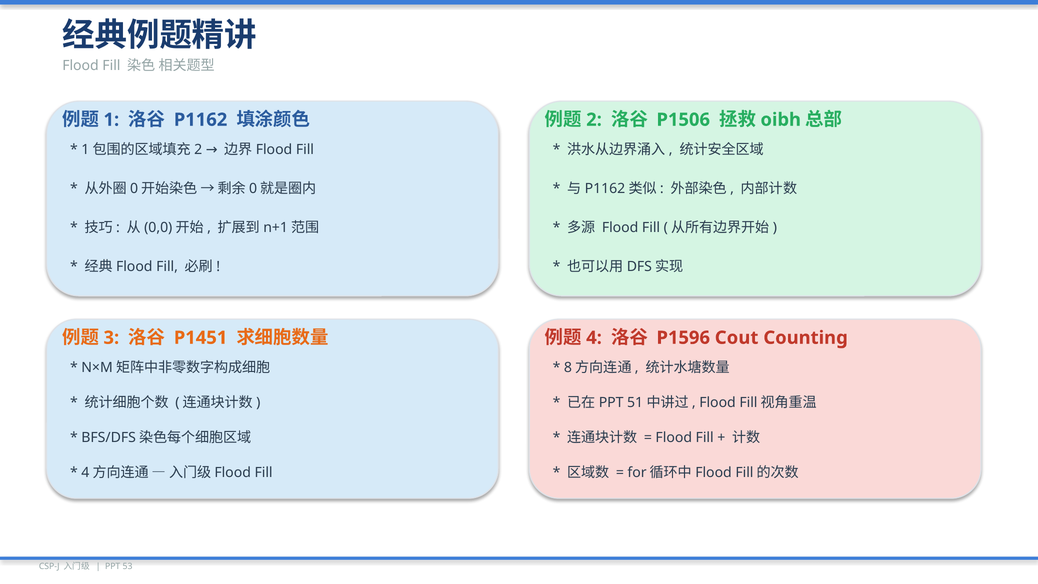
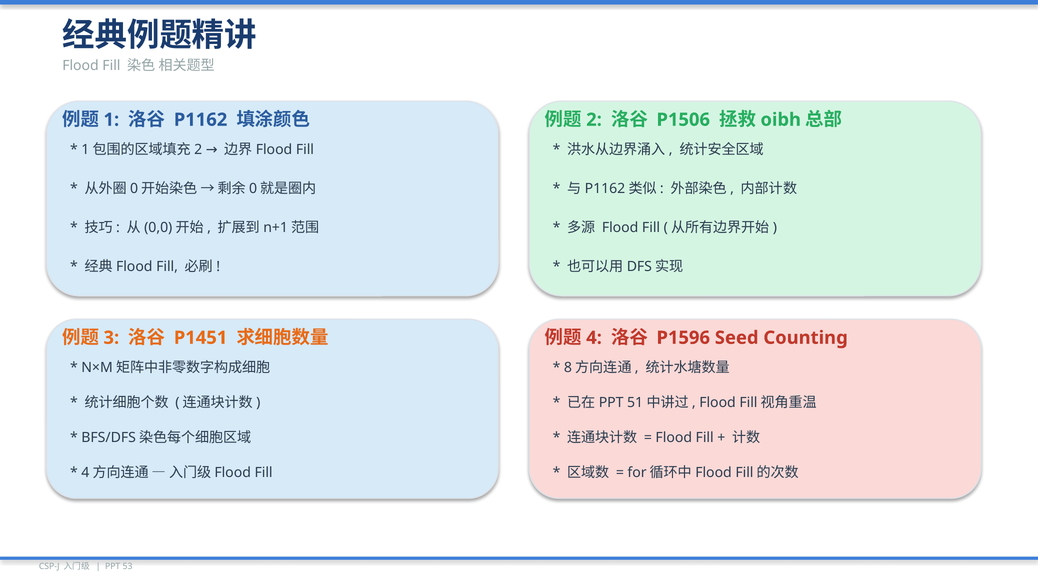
Cout: Cout -> Seed
